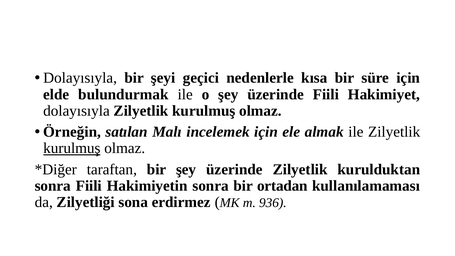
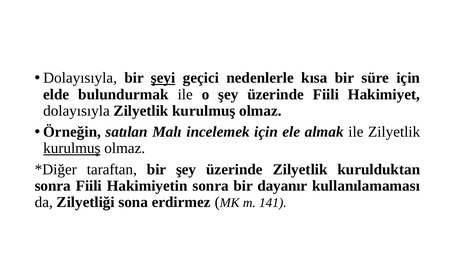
şeyi underline: none -> present
ortadan: ortadan -> dayanır
936: 936 -> 141
